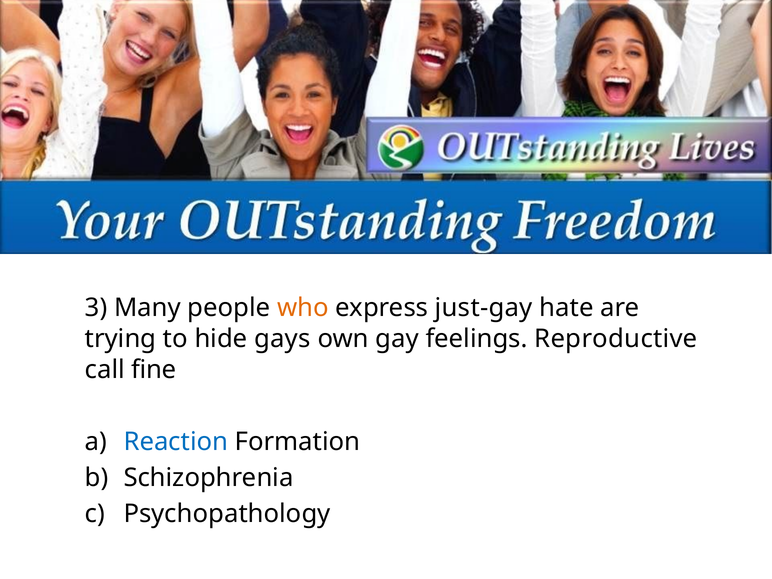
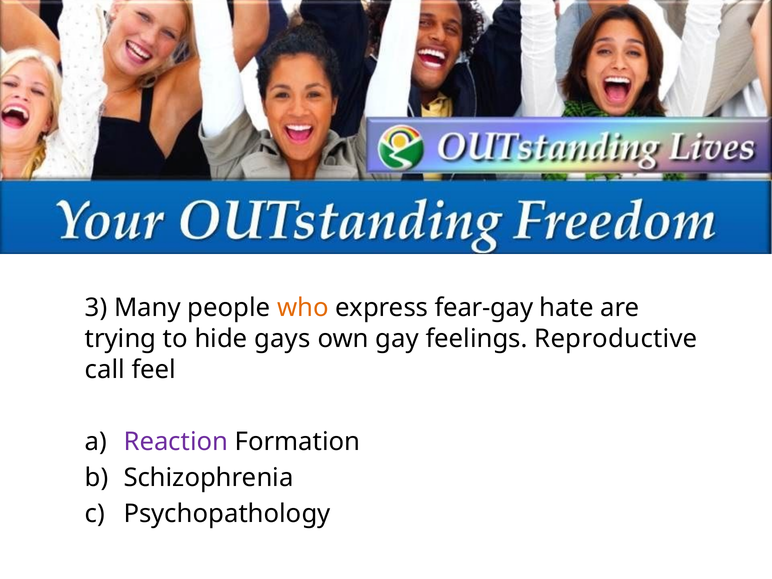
just-gay: just-gay -> fear-gay
fine: fine -> feel
Reaction colour: blue -> purple
